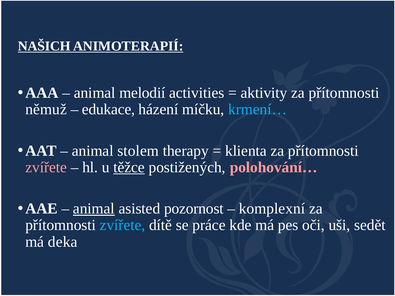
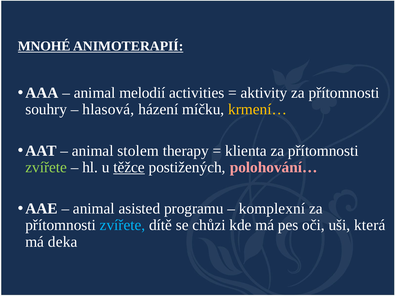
NAŠICH: NAŠICH -> MNOHÉ
němuž: němuž -> souhry
edukace: edukace -> hlasová
krmení… colour: light blue -> yellow
zvířete at (46, 167) colour: pink -> light green
animal at (94, 209) underline: present -> none
pozornost: pozornost -> programu
práce: práce -> chůzi
sedět: sedět -> která
